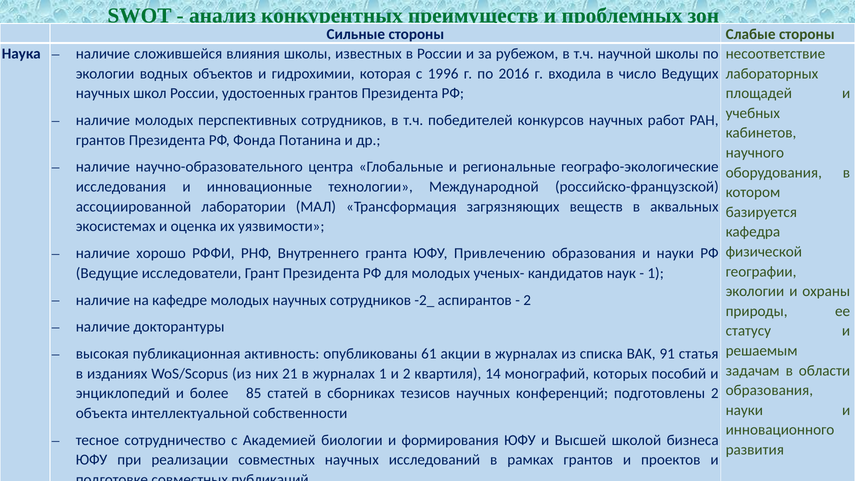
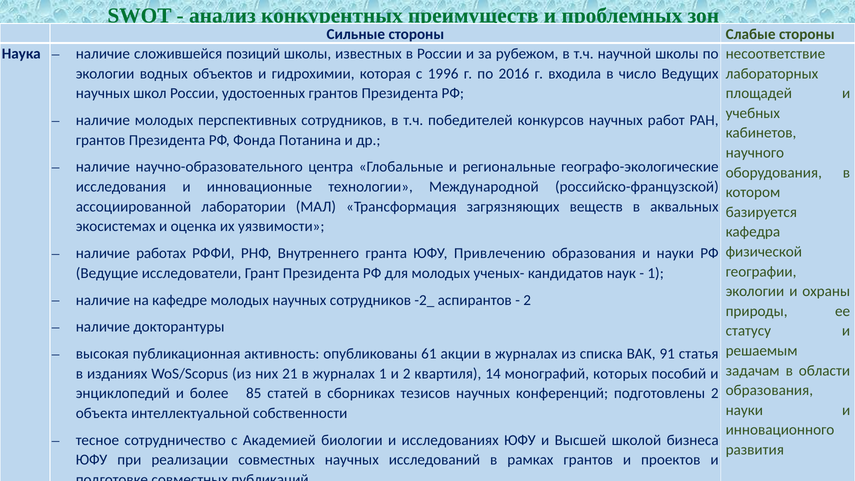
влияния: влияния -> позиций
хорошо: хорошо -> работах
формирования: формирования -> исследованиях
